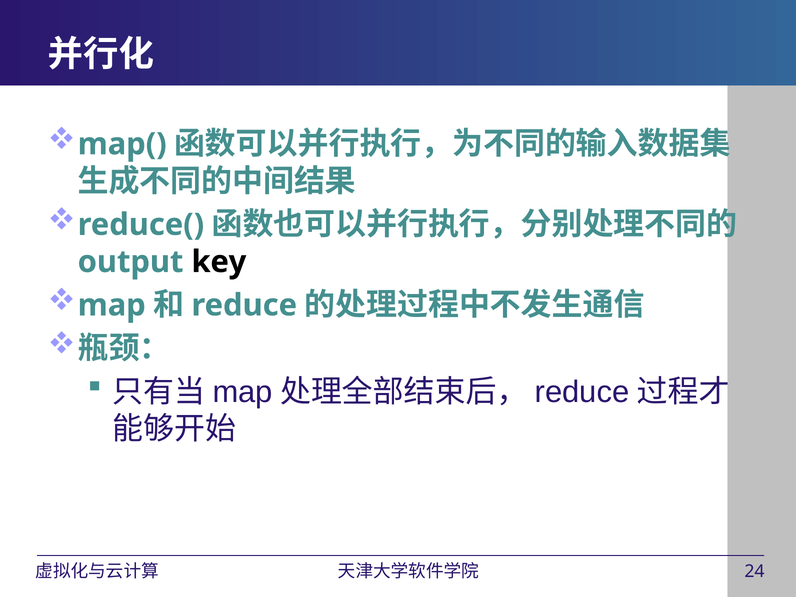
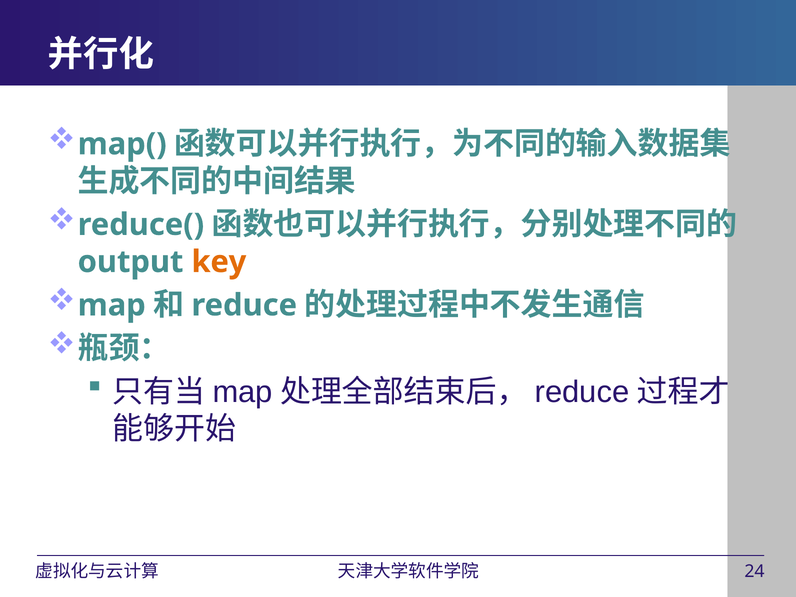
key colour: black -> orange
